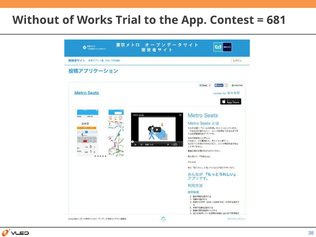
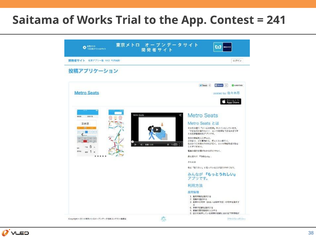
Without: Without -> Saitama
681: 681 -> 241
